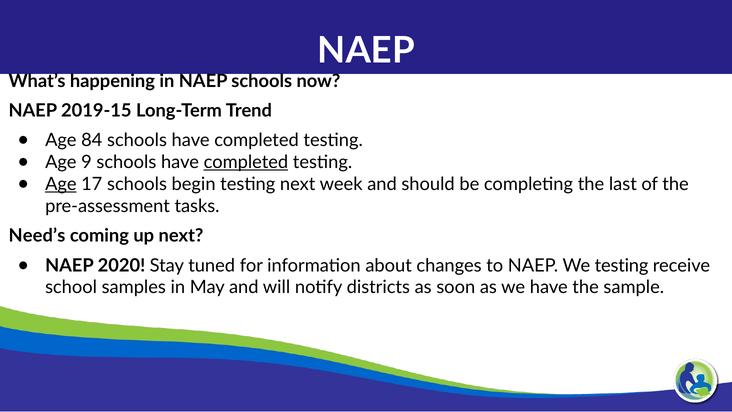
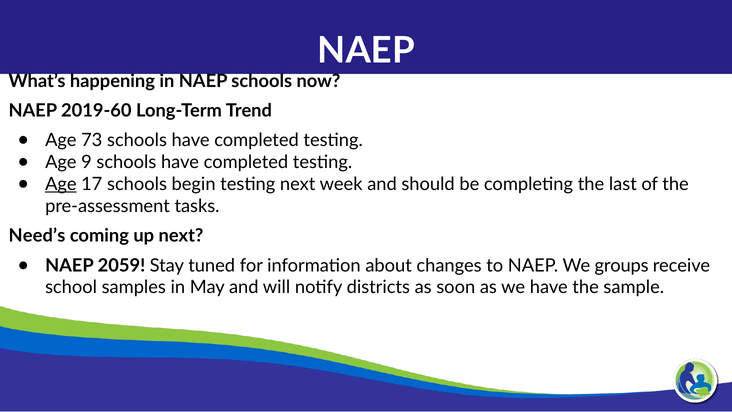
2019-15: 2019-15 -> 2019-60
84: 84 -> 73
completed at (246, 162) underline: present -> none
2020: 2020 -> 2059
We testing: testing -> groups
